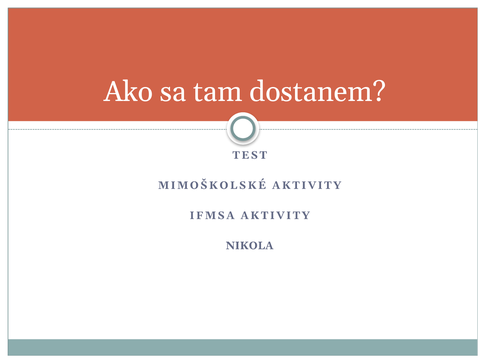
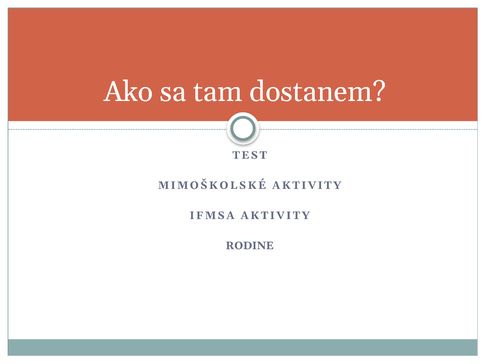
NIKOLA: NIKOLA -> RODINE
